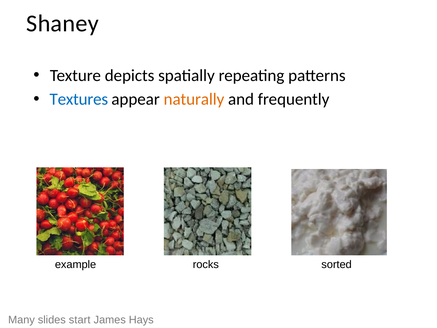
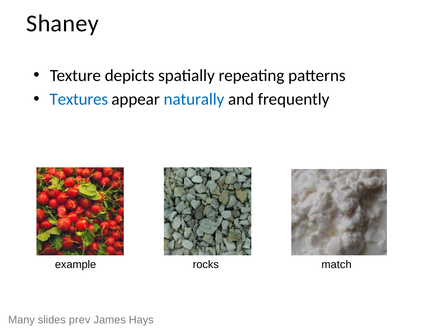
naturally colour: orange -> blue
sorted: sorted -> match
start: start -> prev
